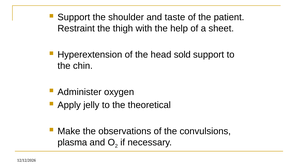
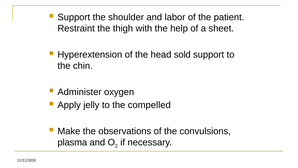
taste: taste -> labor
theoretical: theoretical -> compelled
